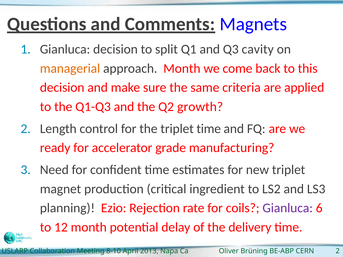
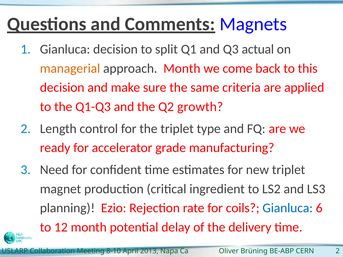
cavity: cavity -> actual
triplet time: time -> type
Gianluca at (288, 208) colour: purple -> blue
